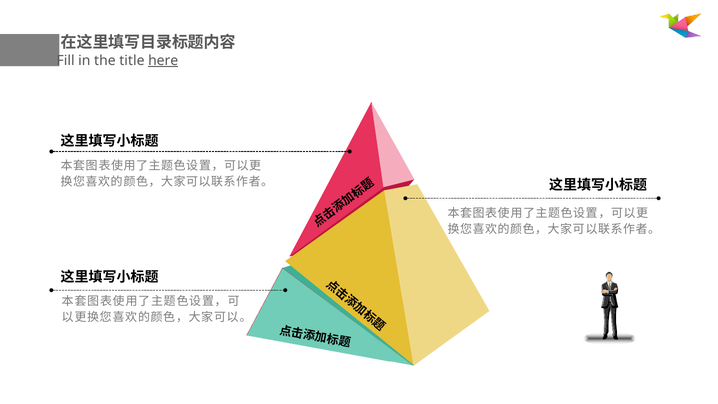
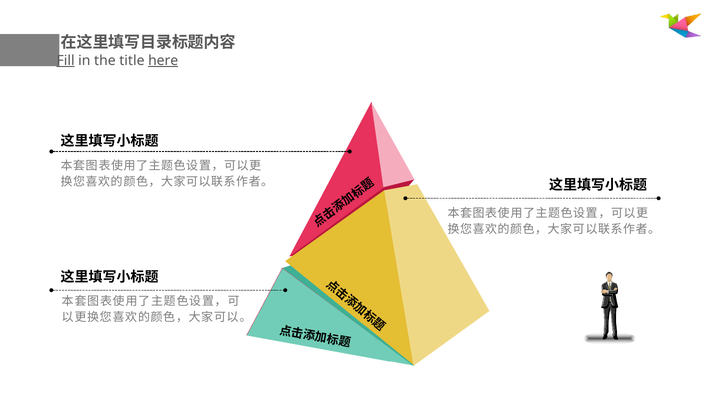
Fill underline: none -> present
